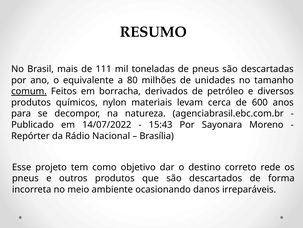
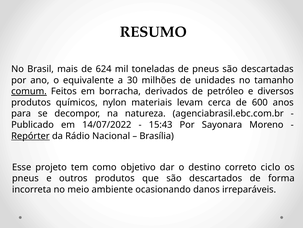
111: 111 -> 624
80: 80 -> 30
Repórter underline: none -> present
rede: rede -> ciclo
